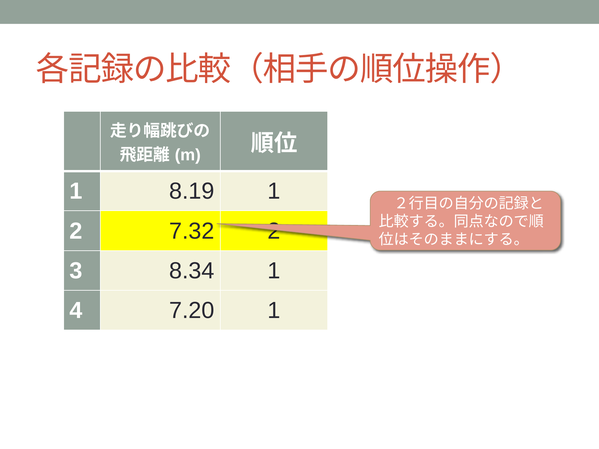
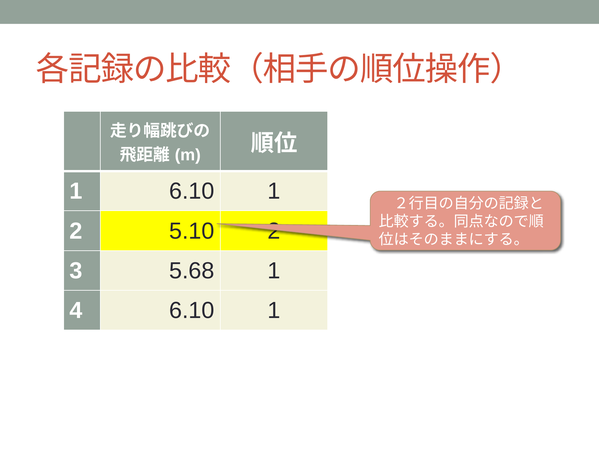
1 8.19: 8.19 -> 6.10
7.32: 7.32 -> 5.10
8.34: 8.34 -> 5.68
4 7.20: 7.20 -> 6.10
